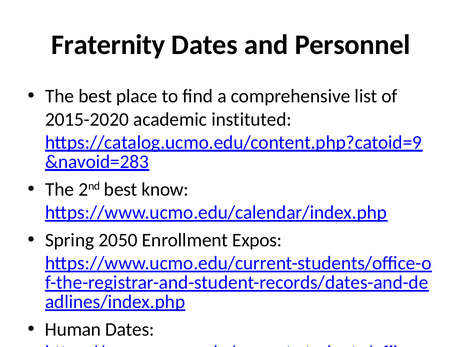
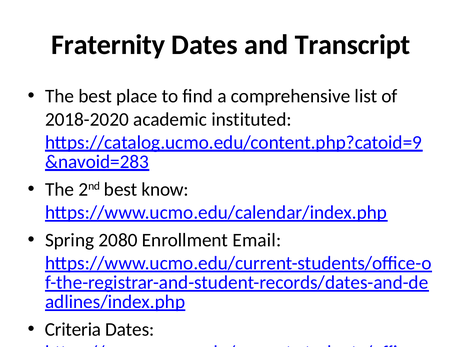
Personnel: Personnel -> Transcript
2015-2020: 2015-2020 -> 2018-2020
2050: 2050 -> 2080
Expos: Expos -> Email
Human: Human -> Criteria
